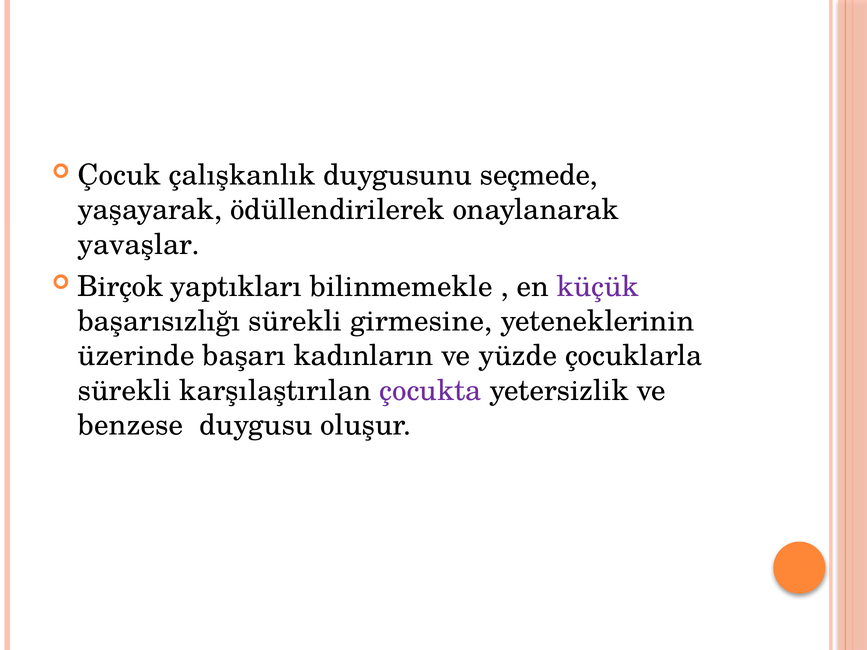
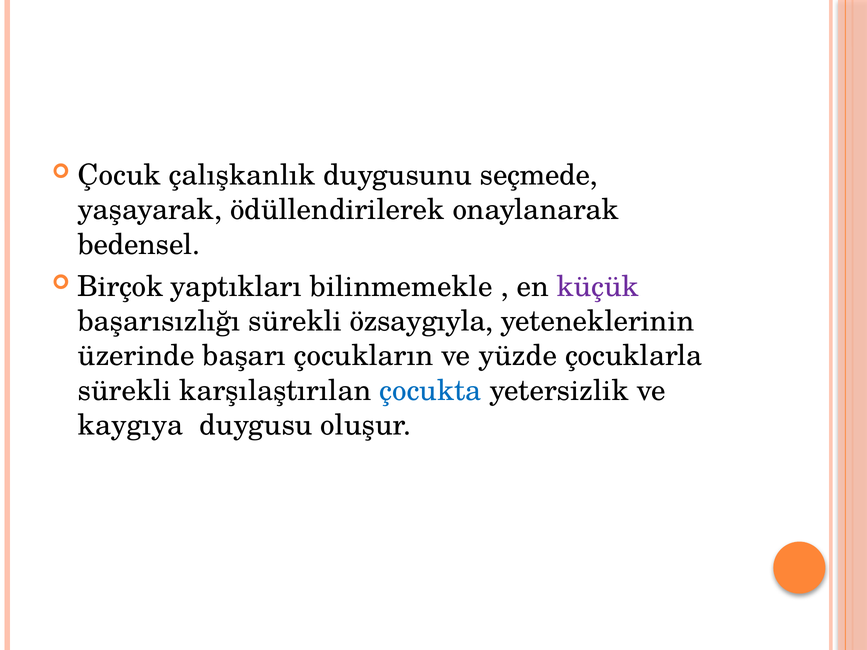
yavaşlar: yavaşlar -> bedensel
girmesine: girmesine -> özsaygıyla
kadınların: kadınların -> çocukların
çocukta colour: purple -> blue
benzese: benzese -> kaygıya
